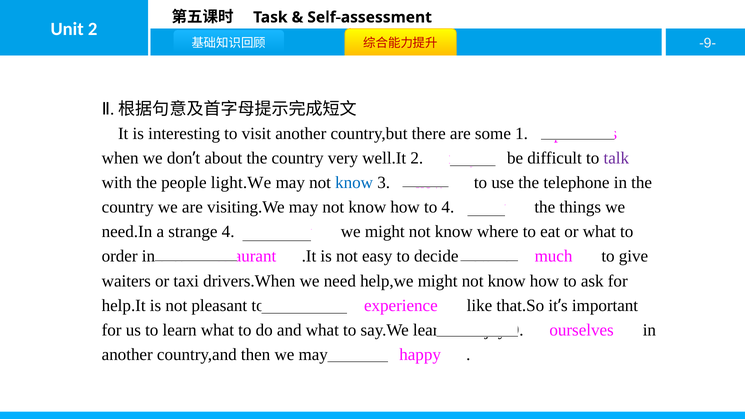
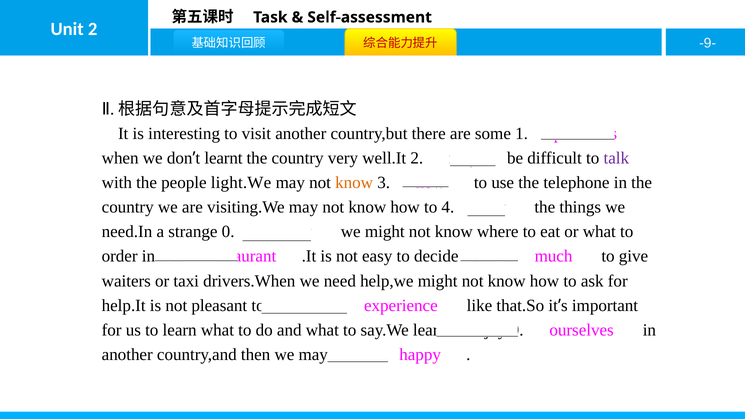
about: about -> learnt
know at (354, 183) colour: blue -> orange
strange 4: 4 -> 0
